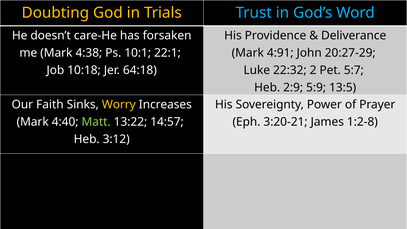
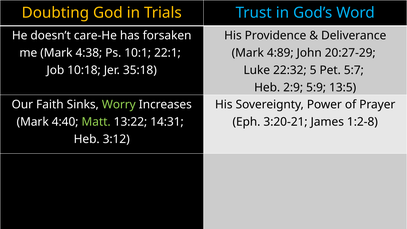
4:91: 4:91 -> 4:89
64:18: 64:18 -> 35:18
2: 2 -> 5
Worry colour: yellow -> light green
14:57: 14:57 -> 14:31
